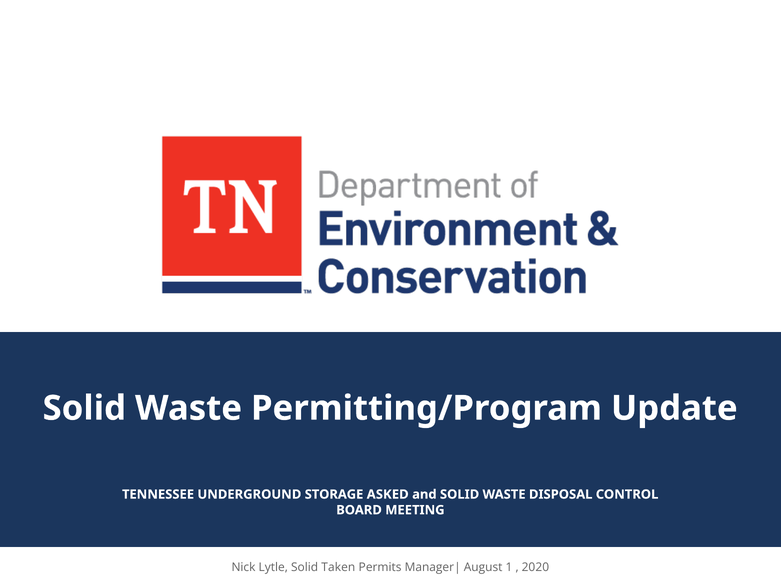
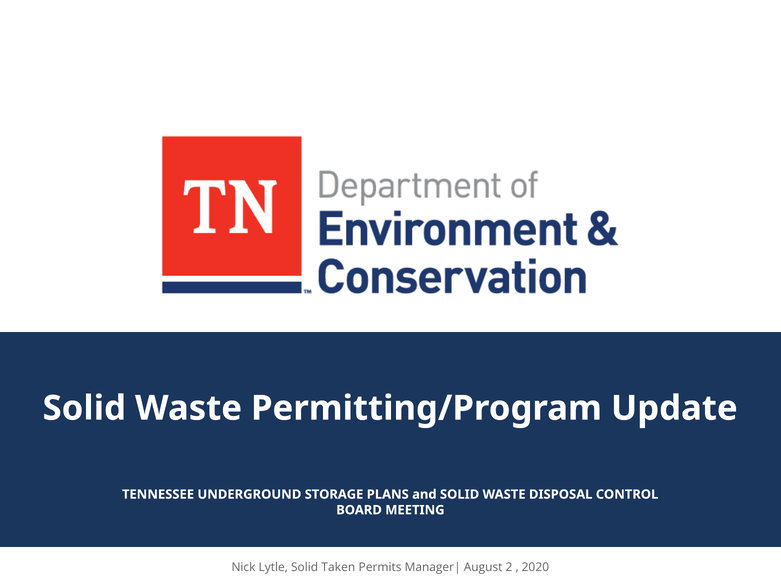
ASKED: ASKED -> PLANS
1: 1 -> 2
